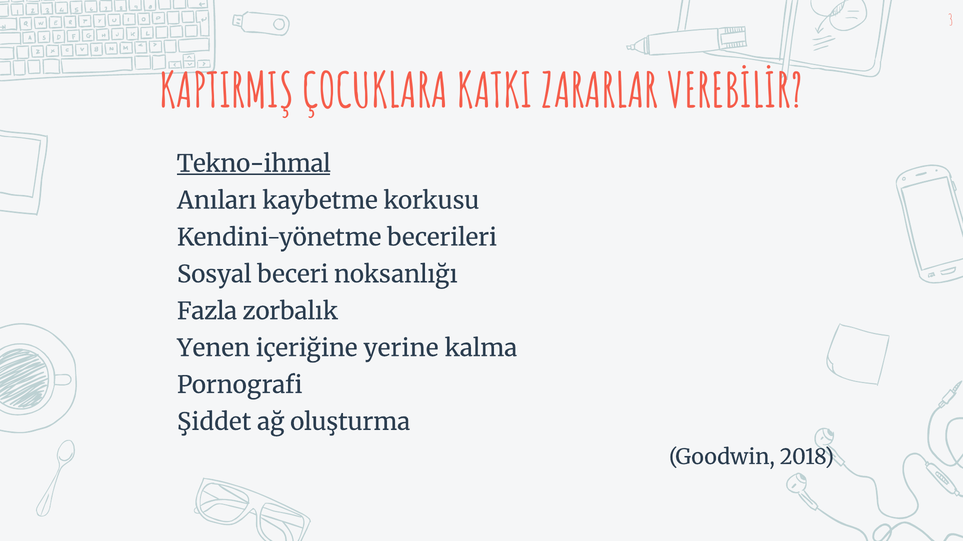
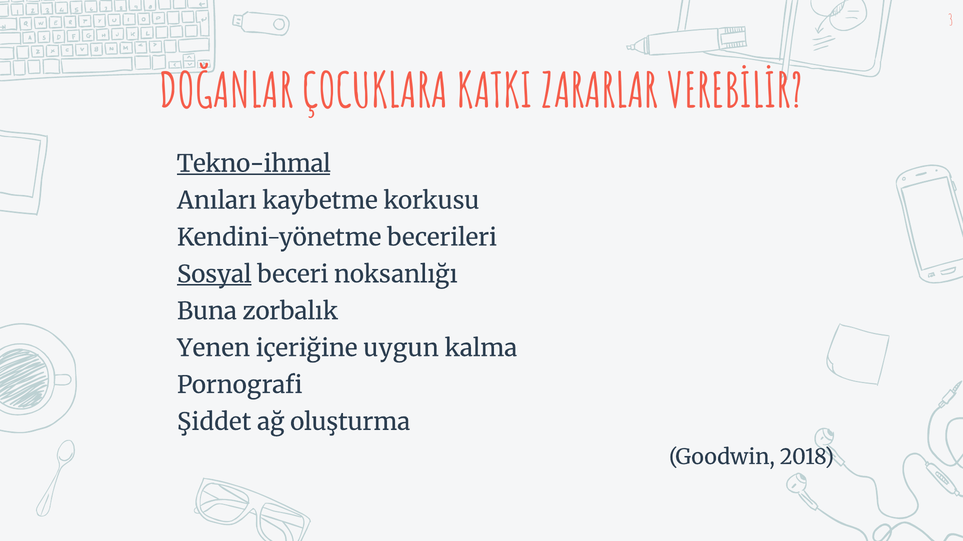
KAPTIRMIŞ: KAPTIRMIŞ -> DOĞANLAR
Sosyal underline: none -> present
Fazla: Fazla -> Buna
yerine: yerine -> uygun
